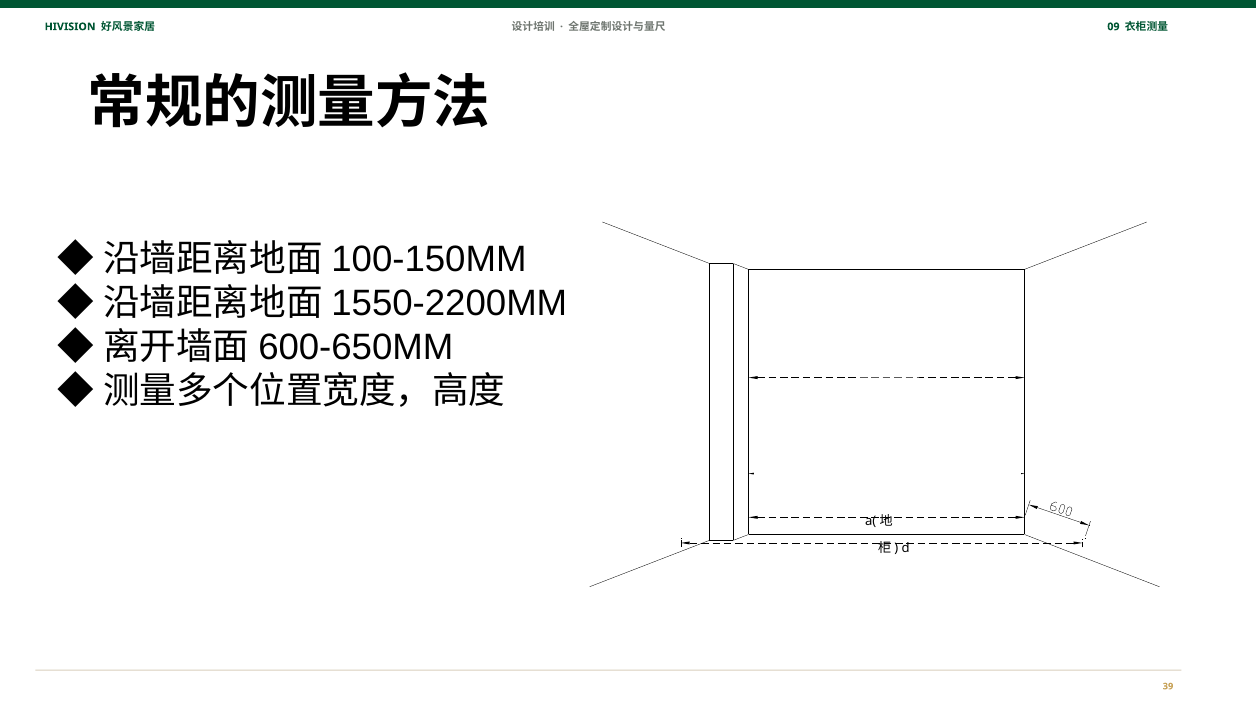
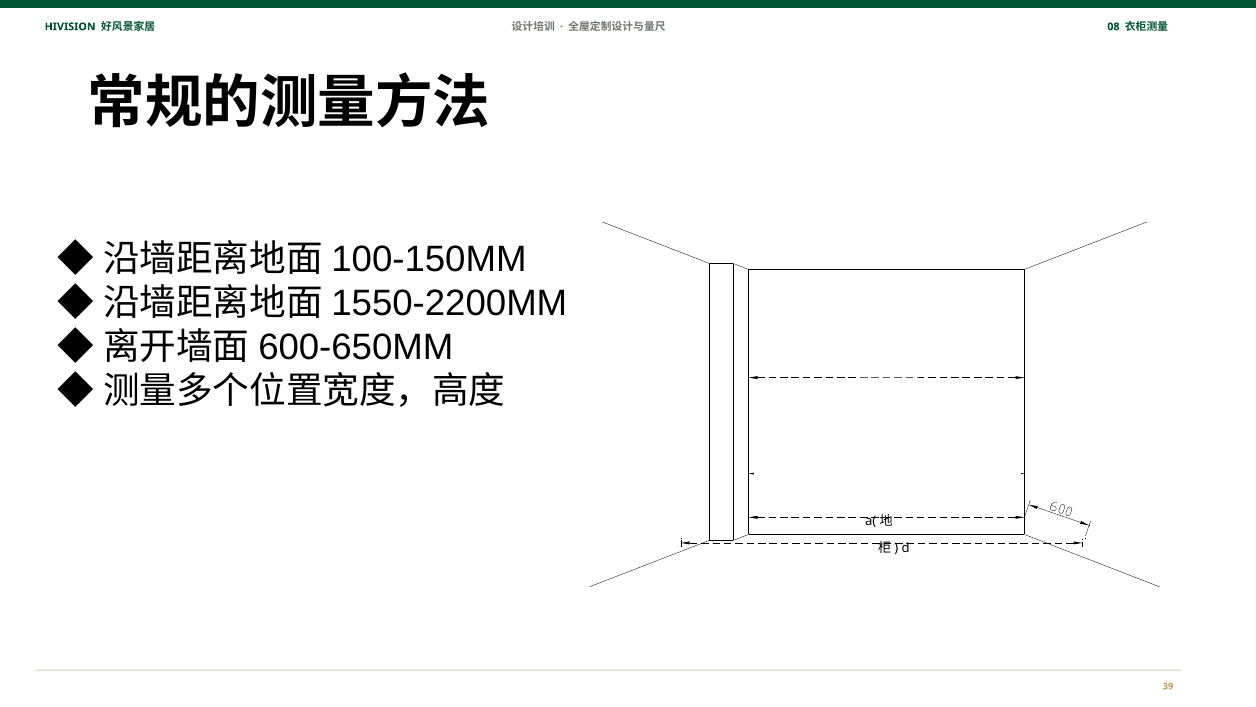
09: 09 -> 08
